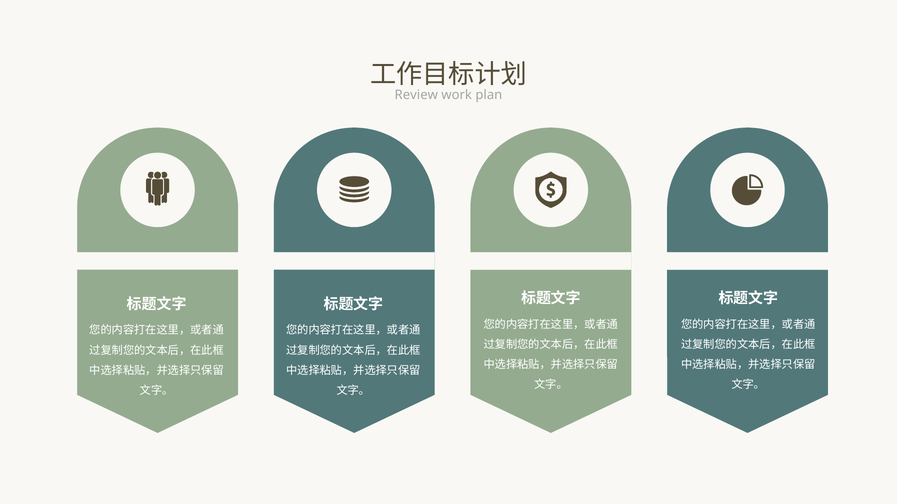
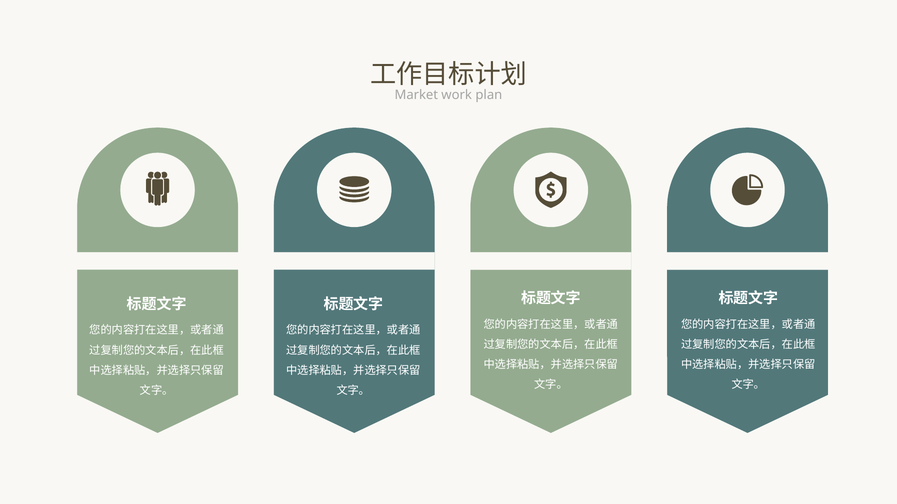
Review: Review -> Market
